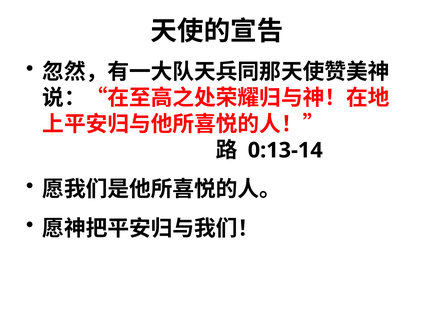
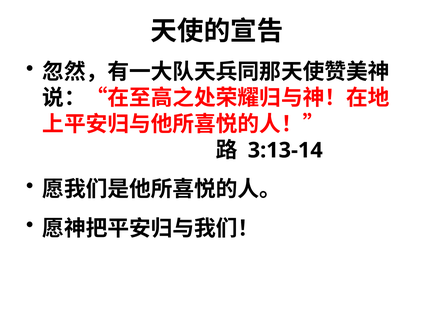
0:13-14: 0:13-14 -> 3:13-14
